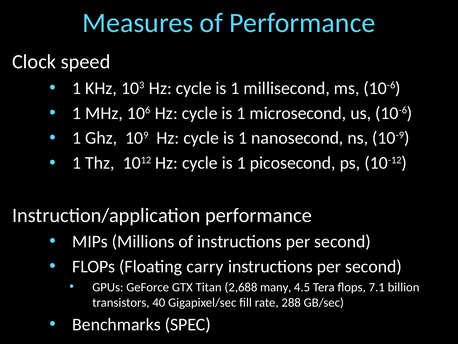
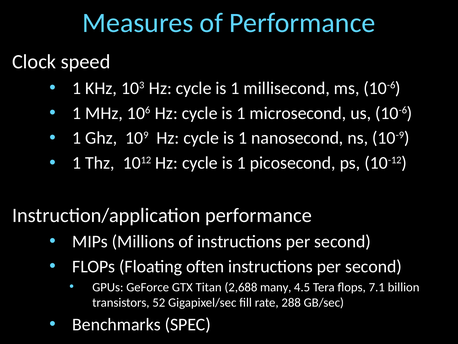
carry: carry -> often
40: 40 -> 52
